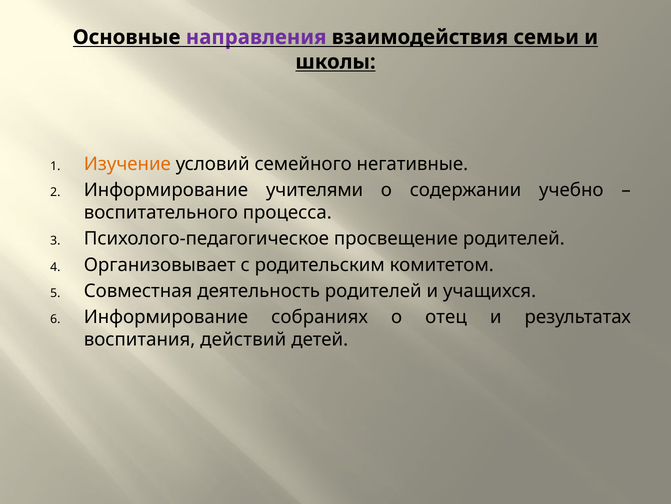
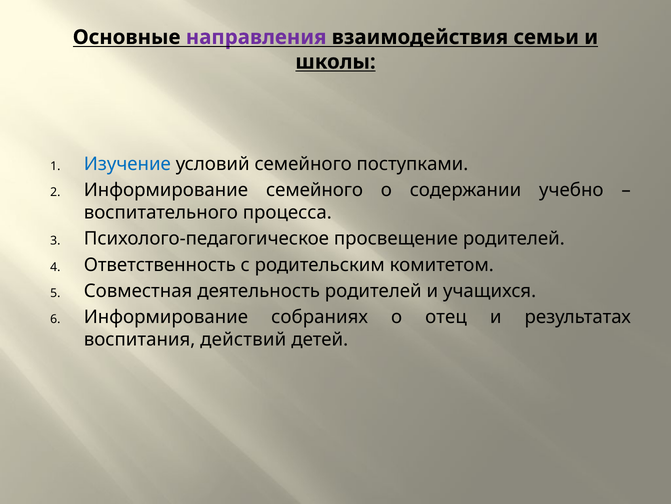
Изучение colour: orange -> blue
негативные: негативные -> поступками
Информирование учителями: учителями -> семейного
Организовывает: Организовывает -> Ответственность
